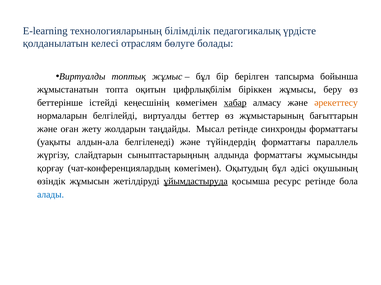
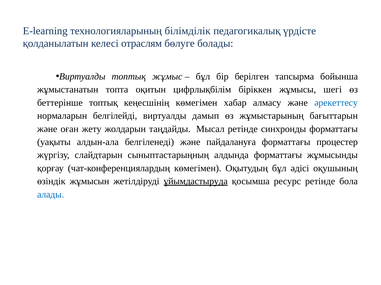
беру: беру -> шегі
беттерінше істейді: істейді -> топтық
хабар underline: present -> none
әрекеттесу colour: orange -> blue
беттер: беттер -> дамып
түйіндердің: түйіндердің -> пайдалануға
параллель: параллель -> процестер
